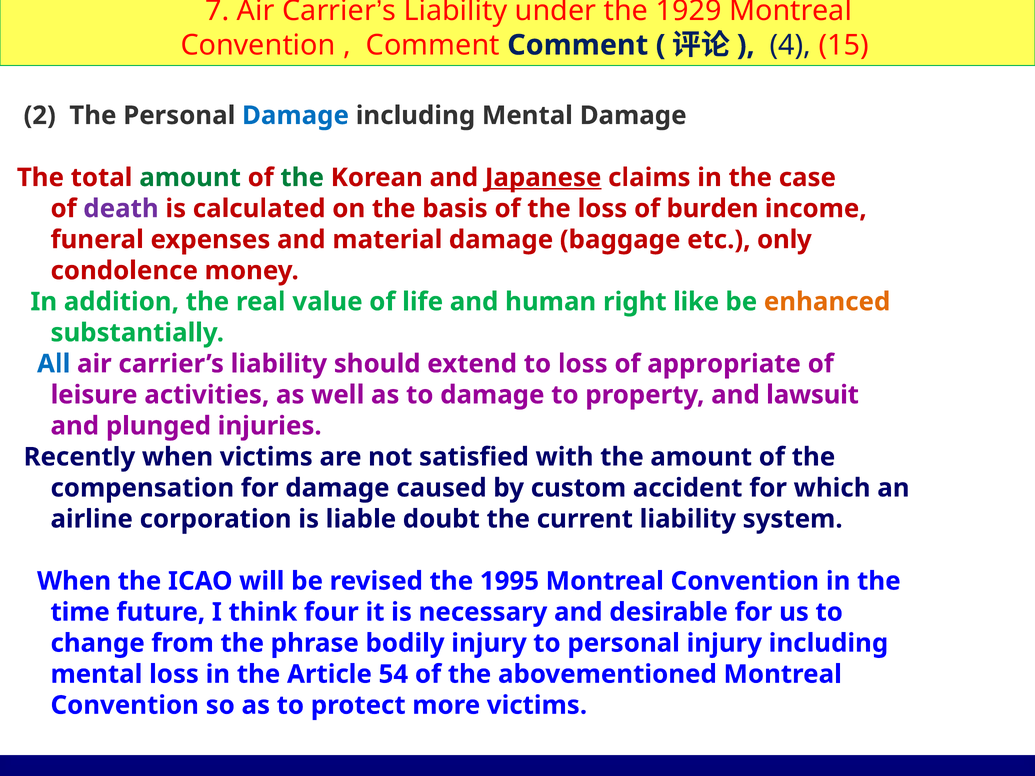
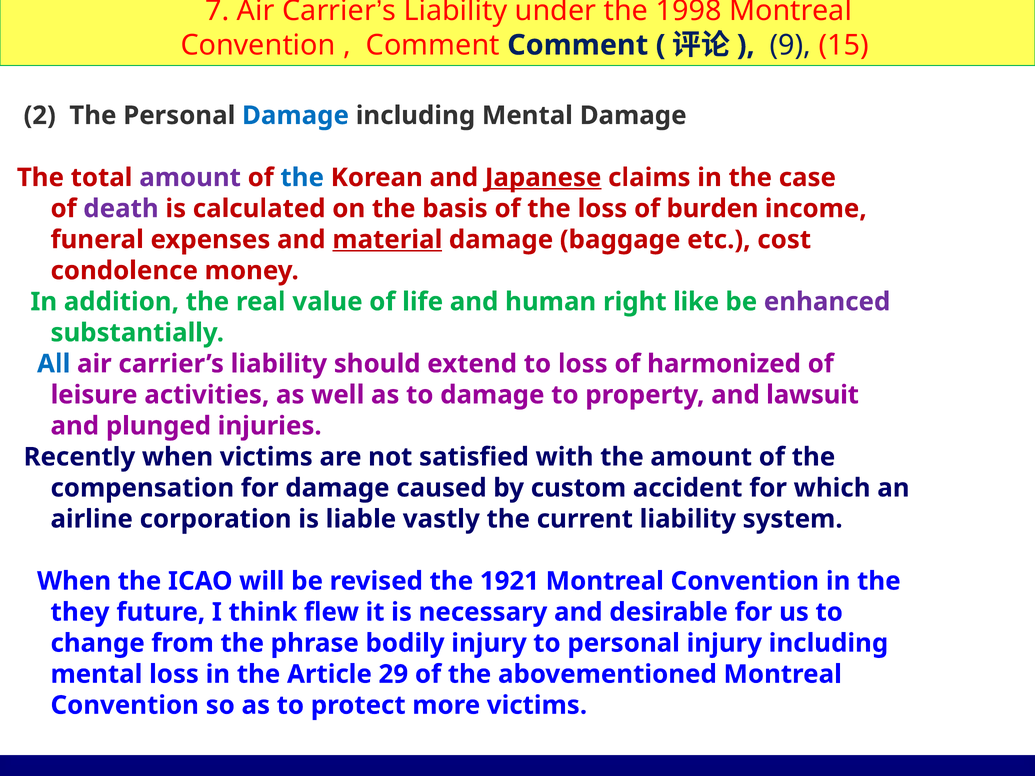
1929: 1929 -> 1998
4: 4 -> 9
amount at (190, 178) colour: green -> purple
the at (302, 178) colour: green -> blue
material underline: none -> present
only: only -> cost
enhanced colour: orange -> purple
appropriate: appropriate -> harmonized
doubt: doubt -> vastly
1995: 1995 -> 1921
time: time -> they
four: four -> flew
54: 54 -> 29
